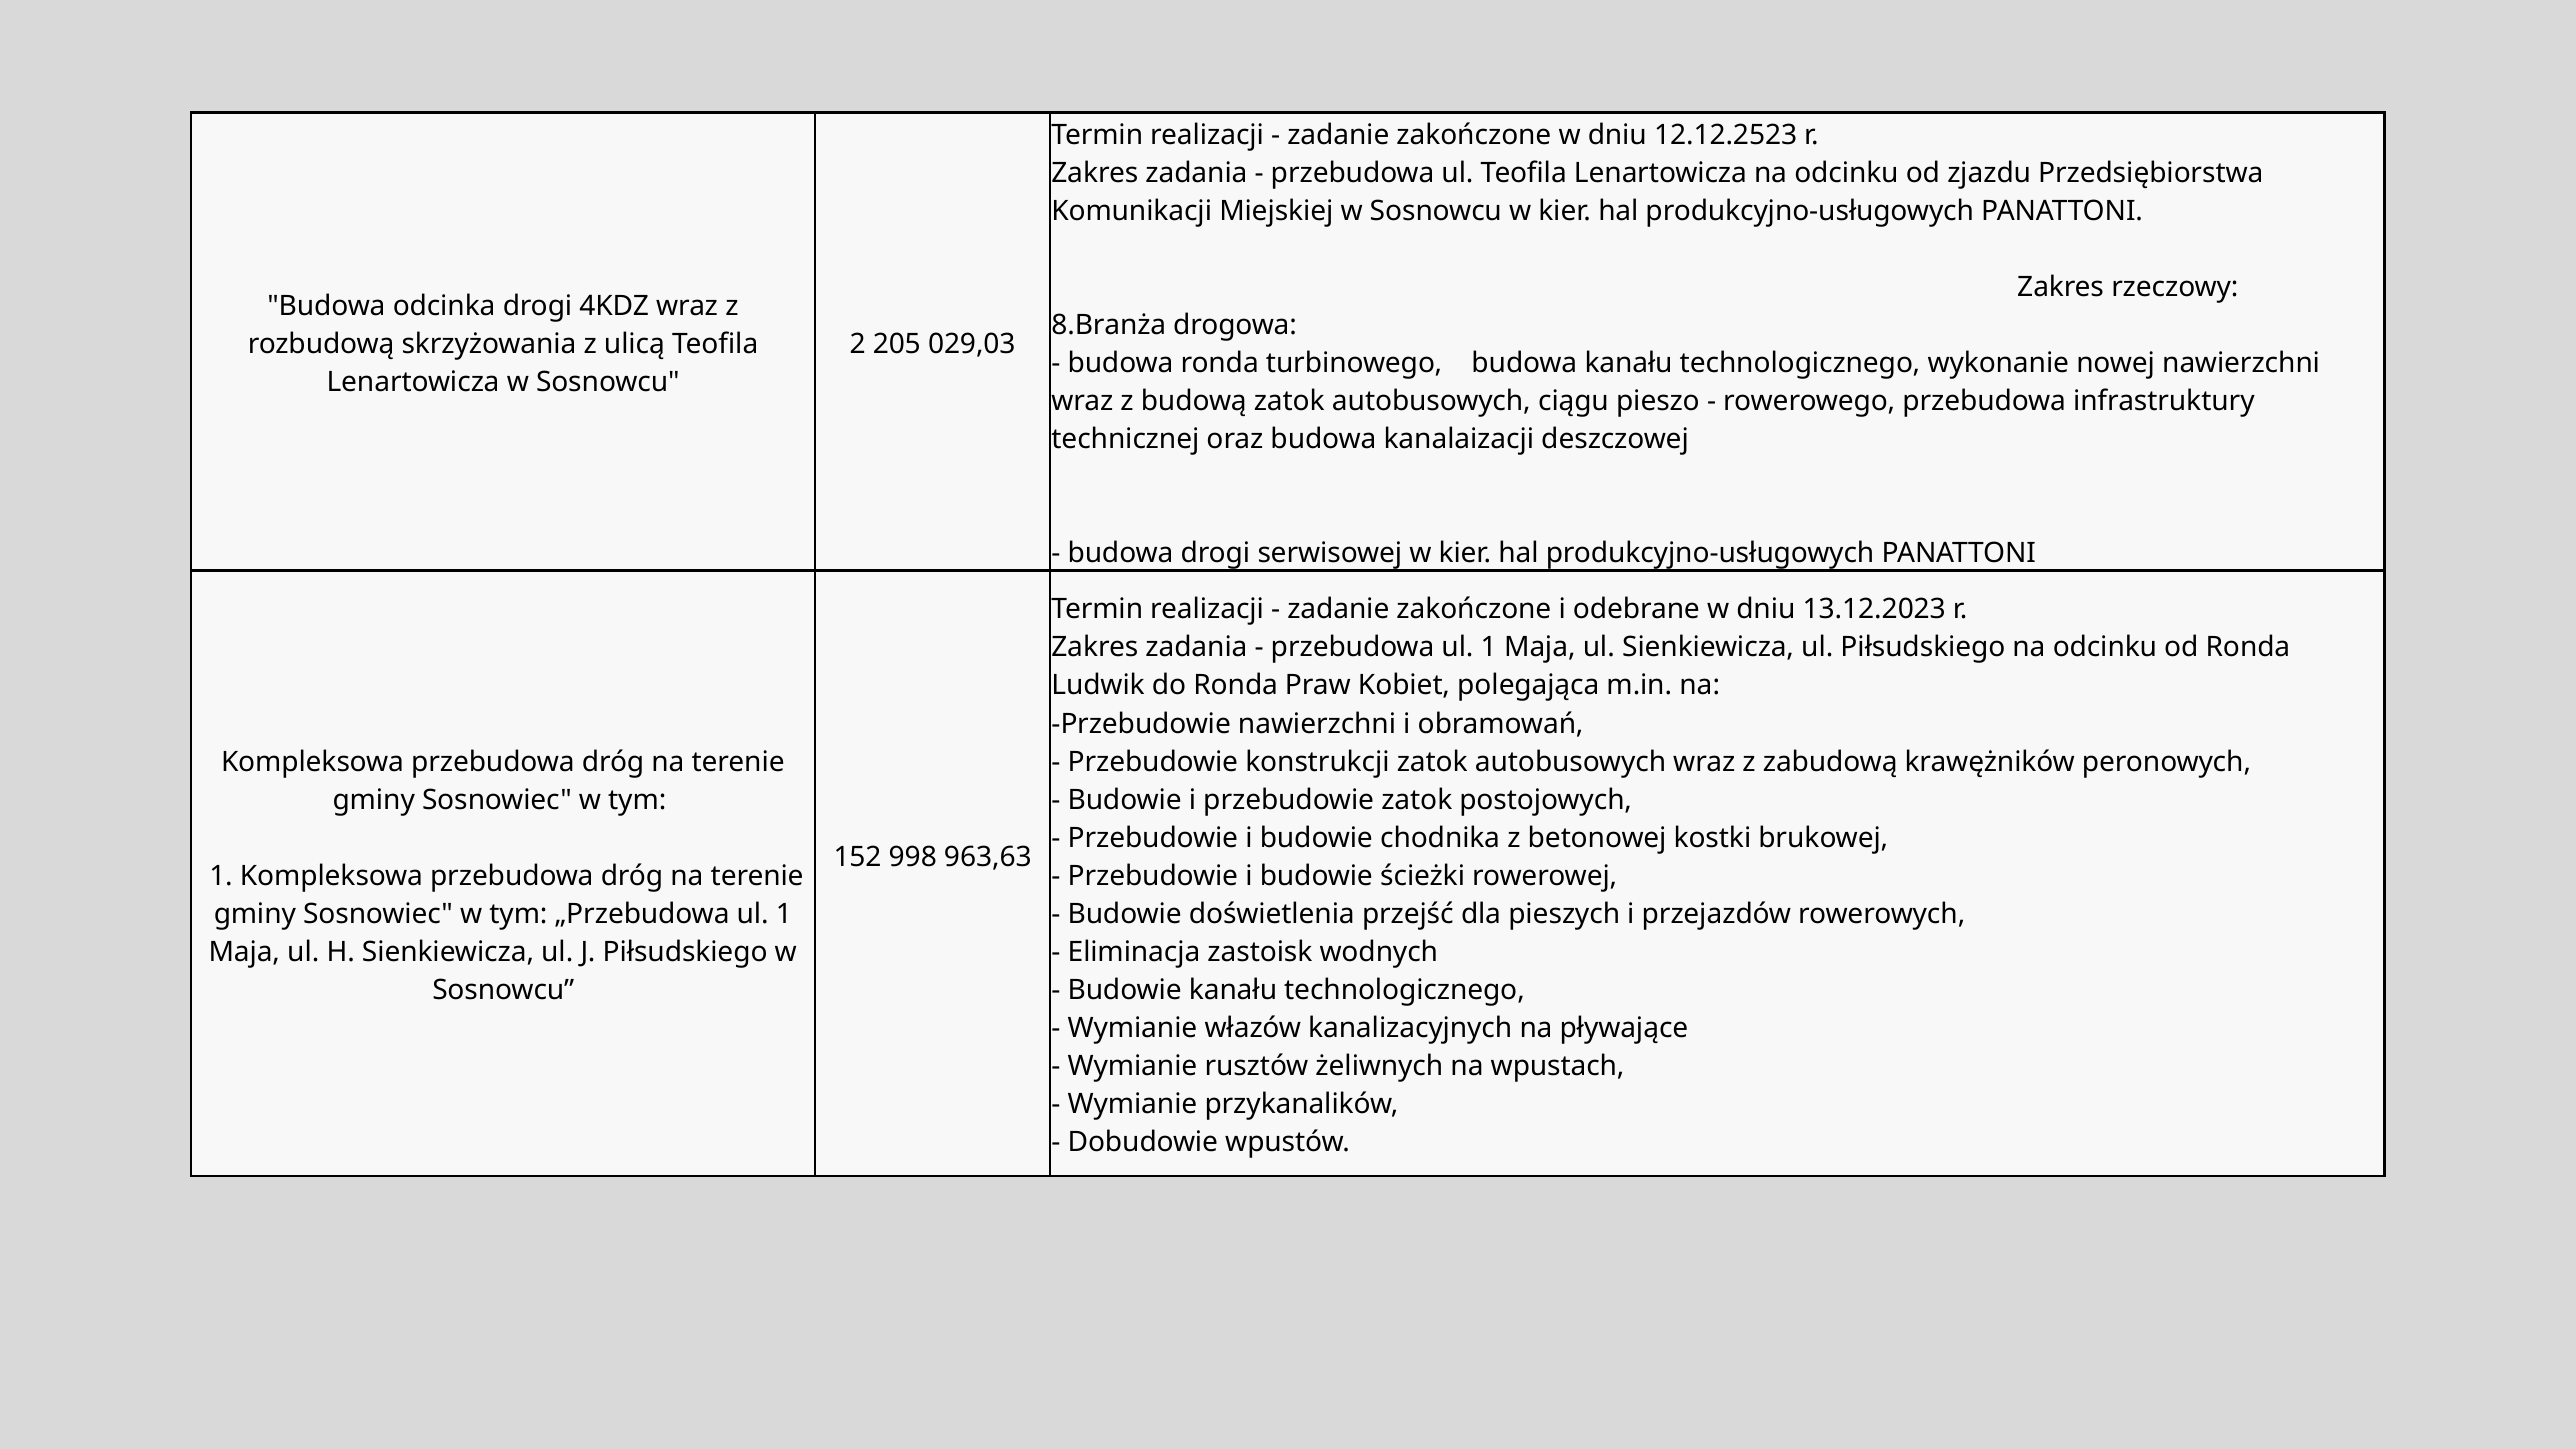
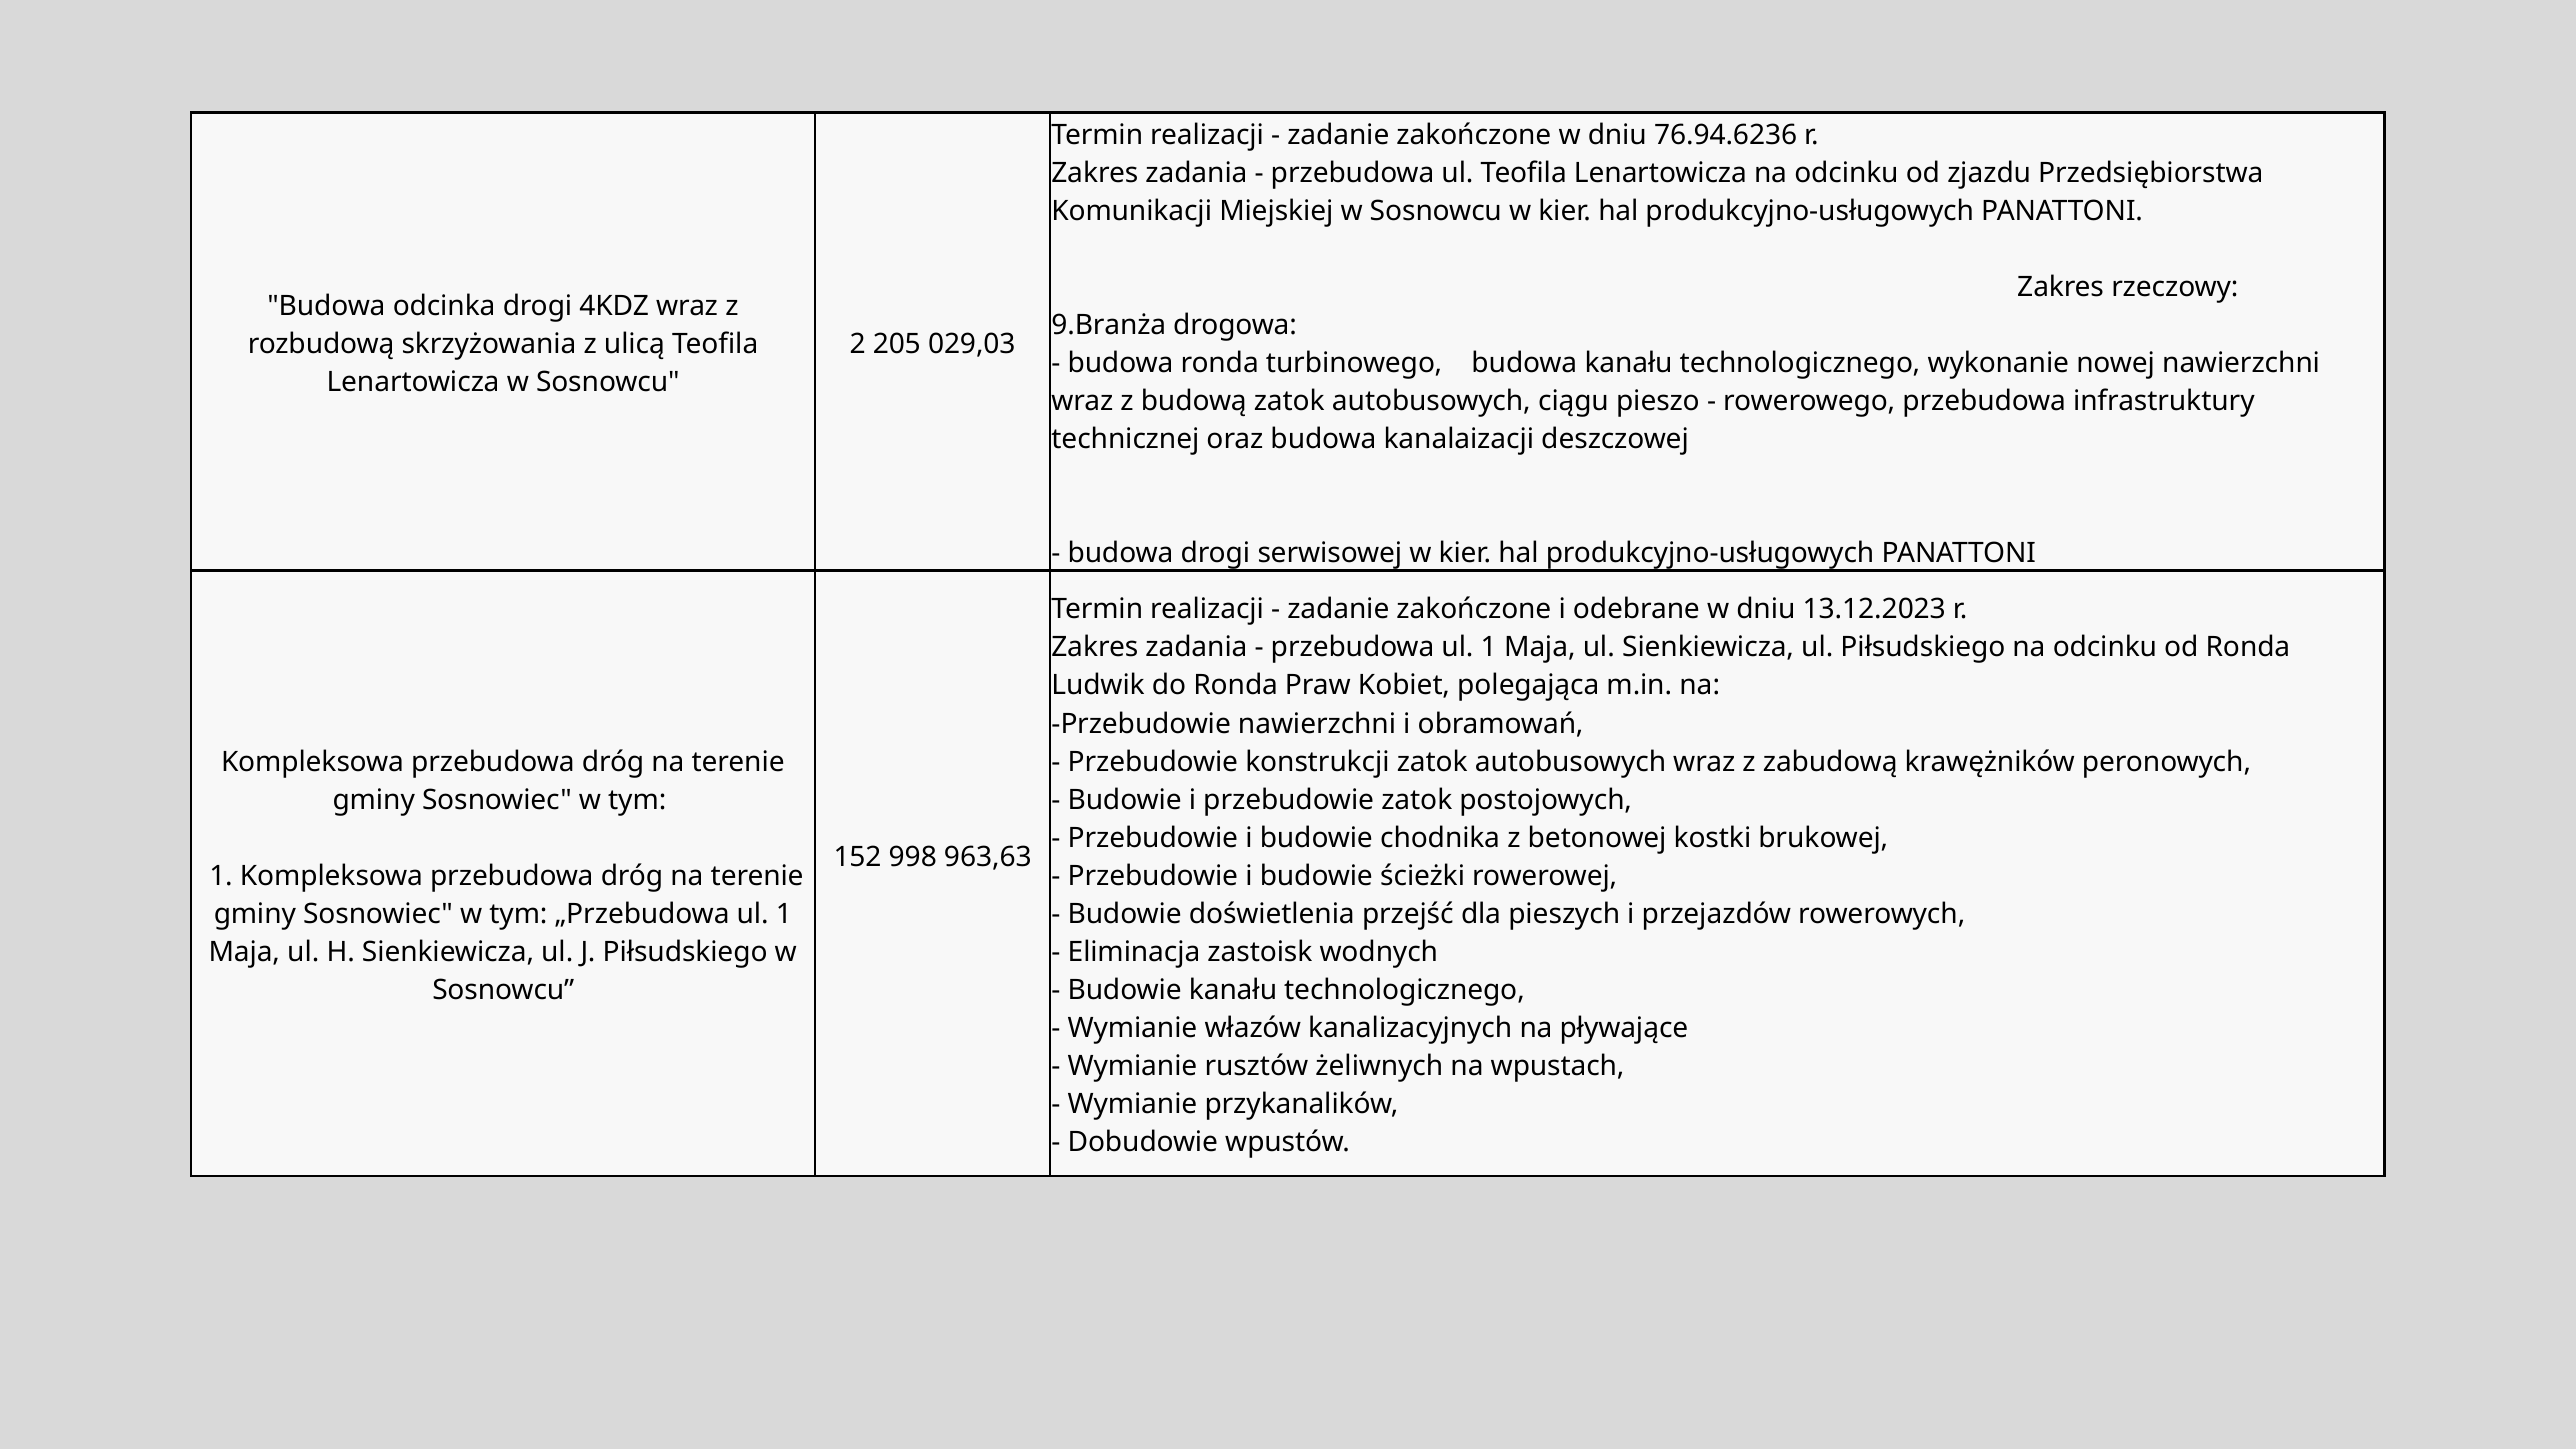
12.12.2523: 12.12.2523 -> 76.94.6236
8.Branża: 8.Branża -> 9.Branża
